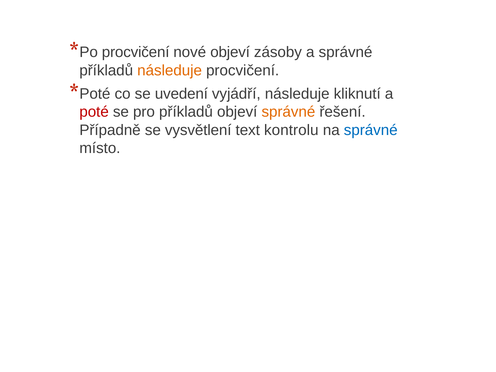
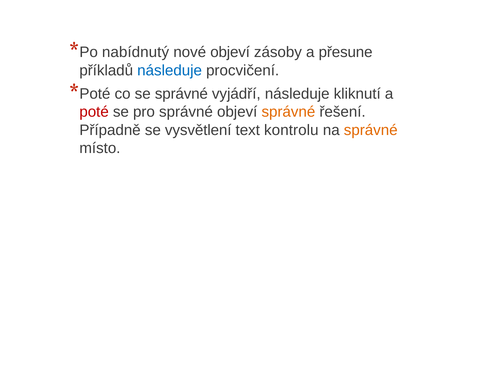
procvičení at (136, 52): procvičení -> nabídnutý
a správné: správné -> přesune
následuje at (170, 70) colour: orange -> blue
se uvedení: uvedení -> správné
pro příkladů: příkladů -> správné
správné at (371, 130) colour: blue -> orange
